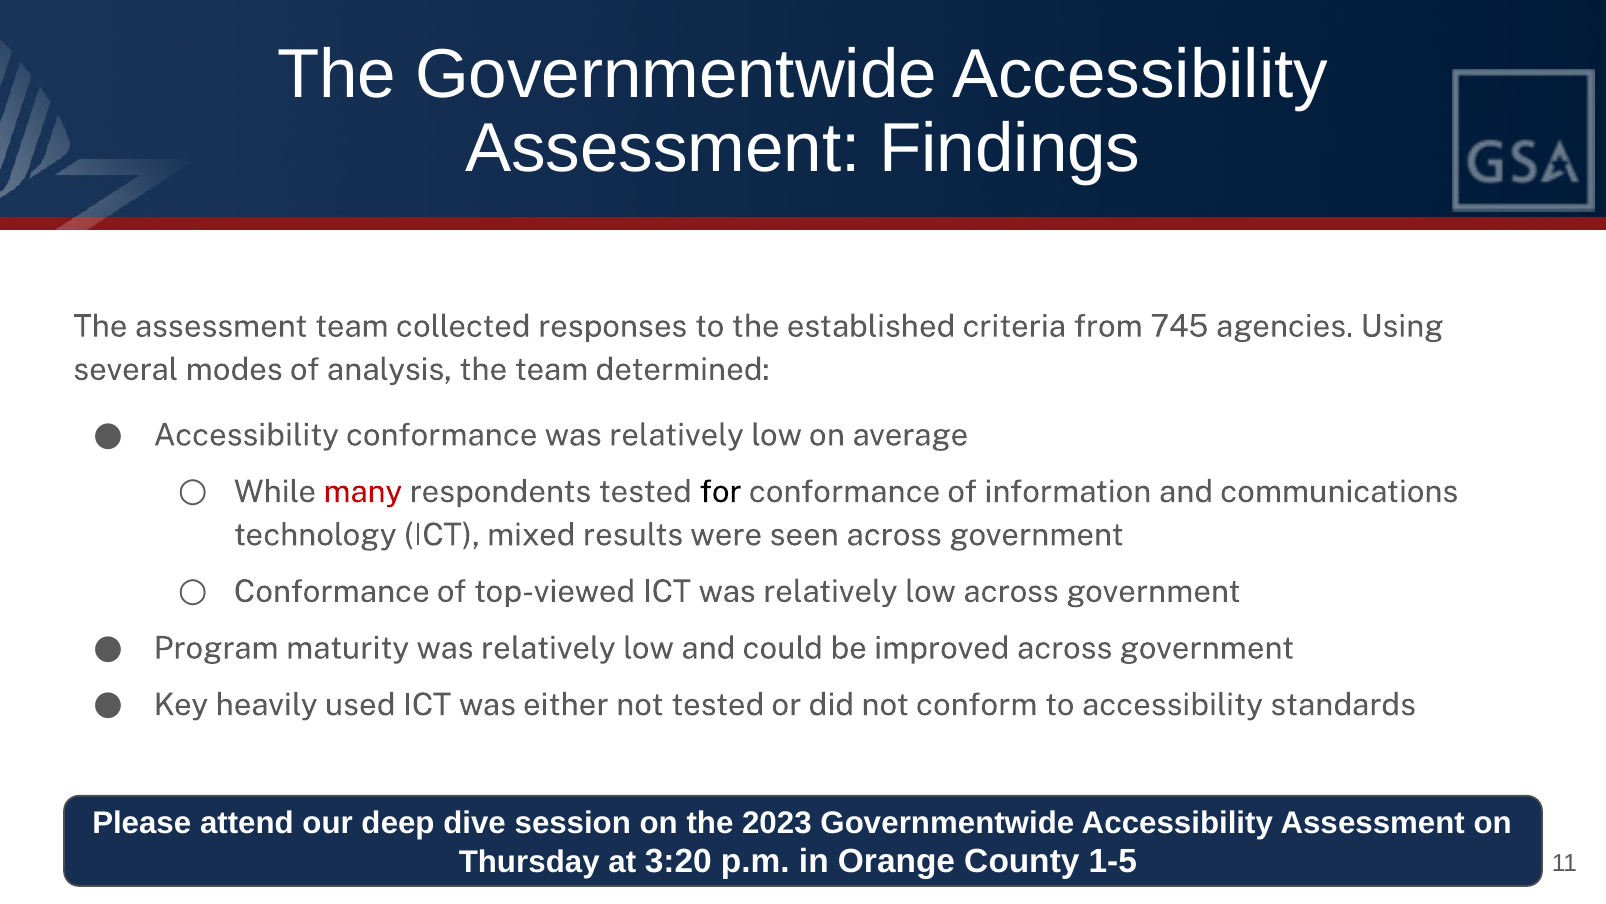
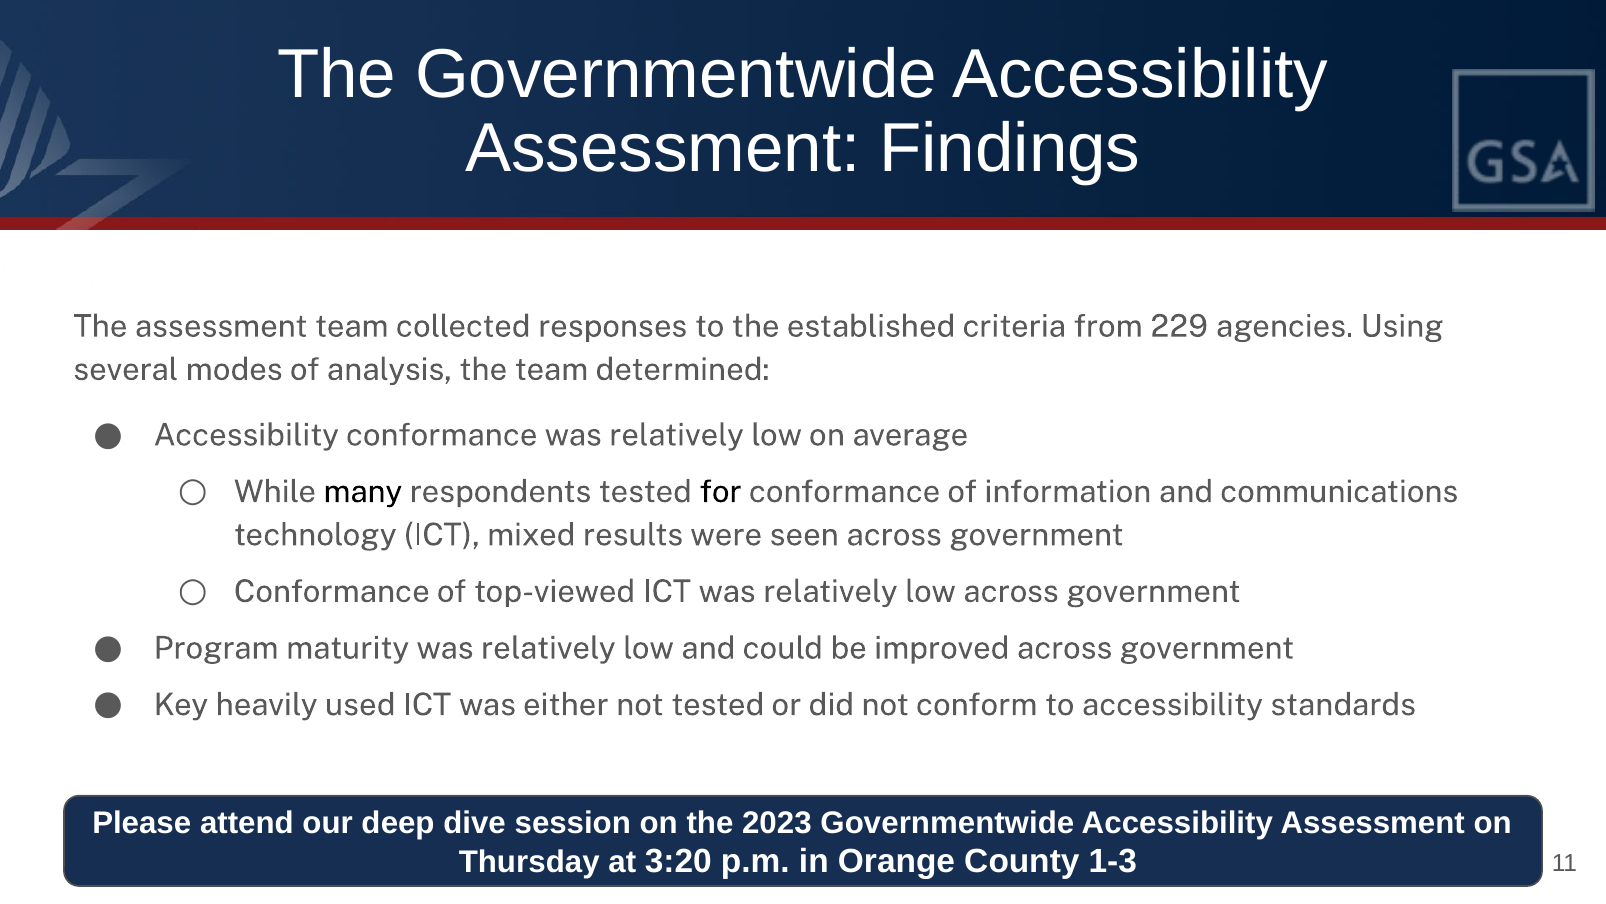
745: 745 -> 229
many colour: red -> black
1-5: 1-5 -> 1-3
